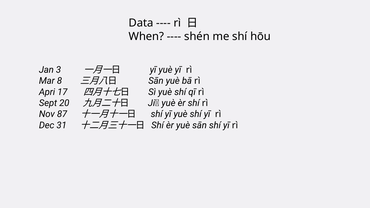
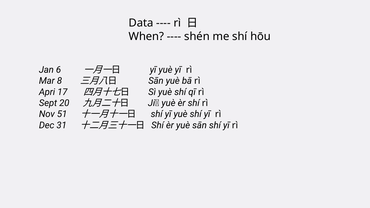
3: 3 -> 6
87: 87 -> 51
